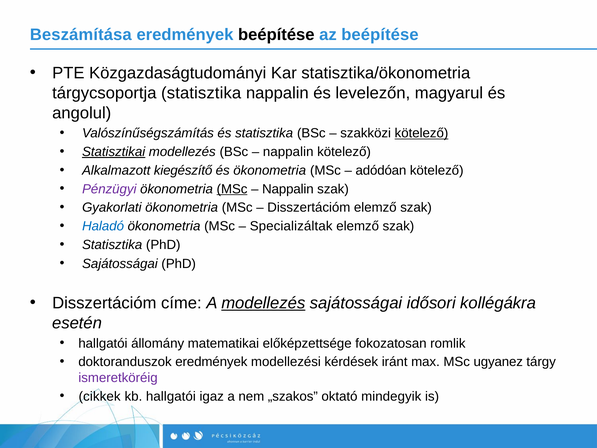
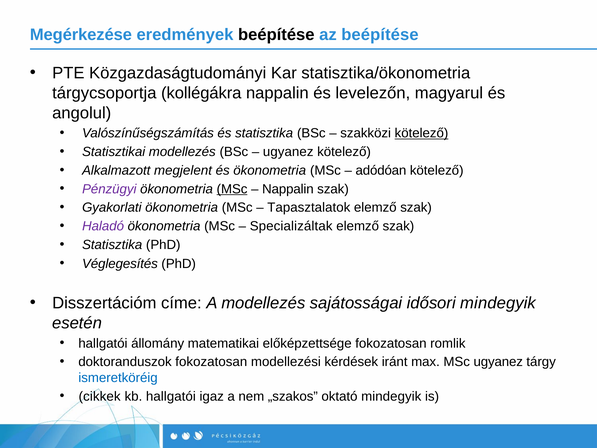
Beszámítása: Beszámítása -> Megérkezése
tárgycsoportja statisztika: statisztika -> kollégákra
Statisztikai underline: present -> none
nappalin at (288, 152): nappalin -> ugyanez
kiegészítő: kiegészítő -> megjelent
Disszertációm at (309, 207): Disszertációm -> Tapasztalatok
Haladó colour: blue -> purple
Sajátosságai at (120, 264): Sajátosságai -> Véglegesítés
modellezés at (263, 303) underline: present -> none
idősori kollégákra: kollégákra -> mindegyik
doktoranduszok eredmények: eredmények -> fokozatosan
ismeretköréig colour: purple -> blue
